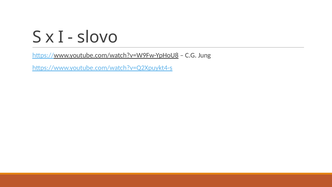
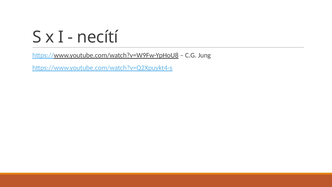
slovo: slovo -> necítí
